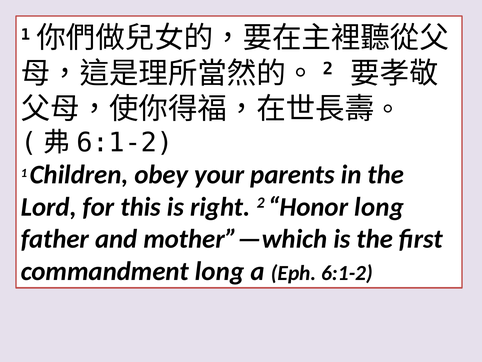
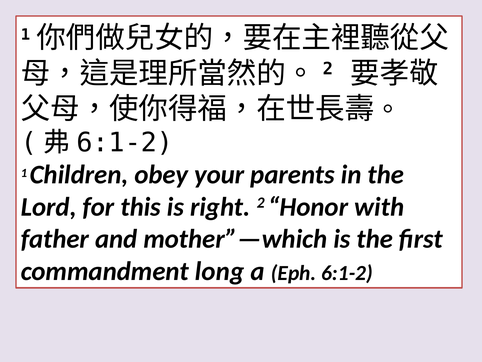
Honor long: long -> with
